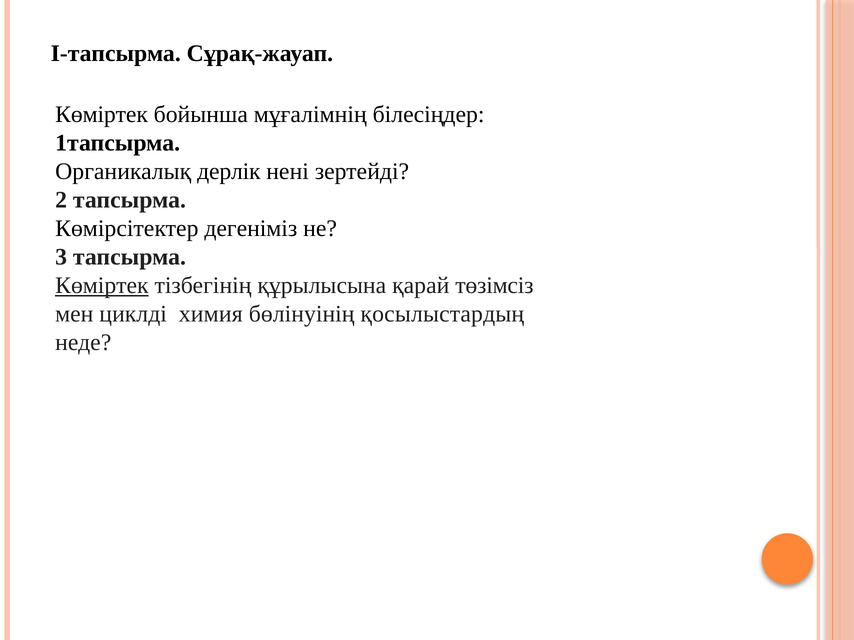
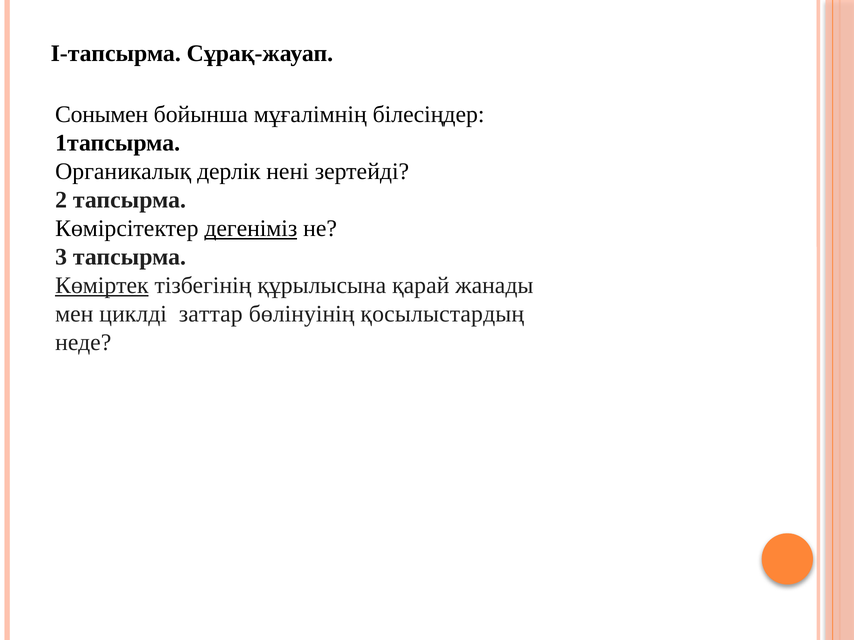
Көміртек at (102, 115): Көміртек -> Сонымен
дегеніміз underline: none -> present
төзімсіз: төзімсіз -> жанады
химия: химия -> заттар
